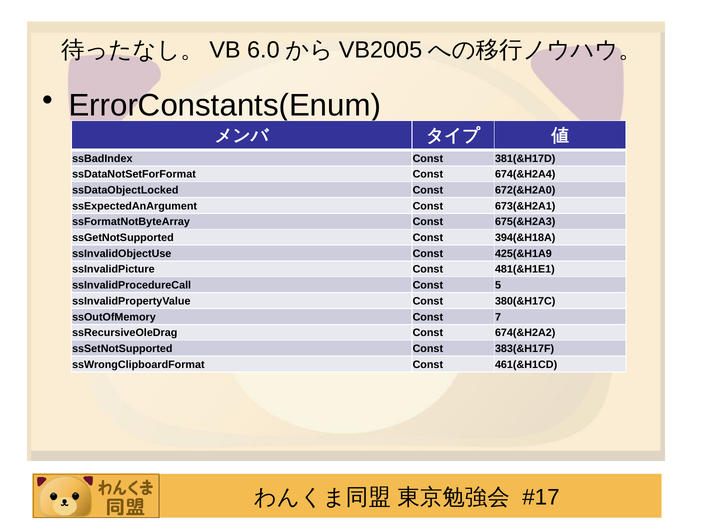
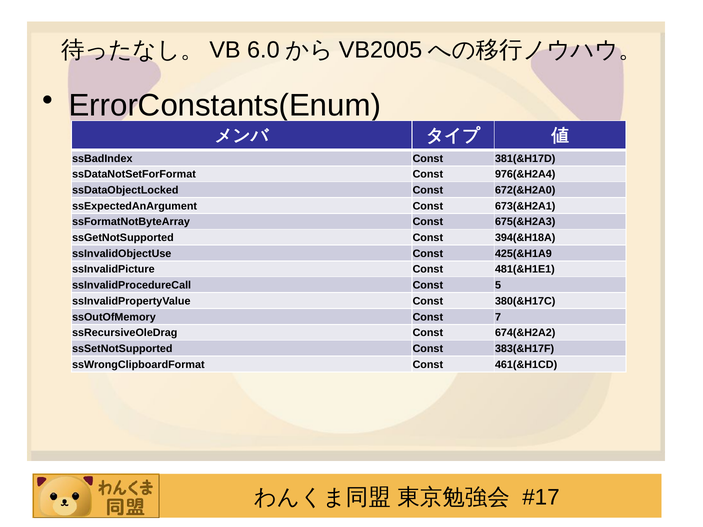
674(&H2A4: 674(&H2A4 -> 976(&H2A4
